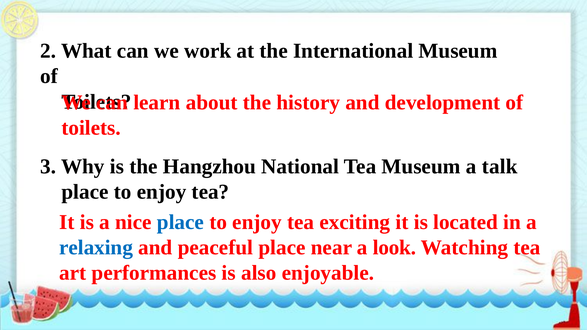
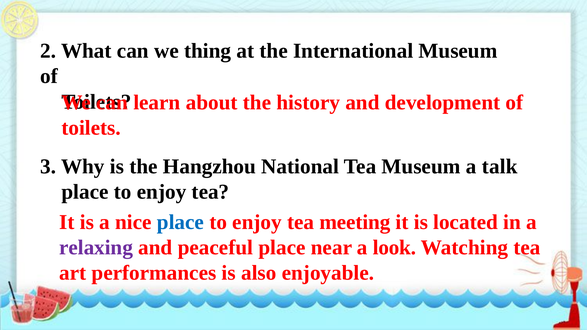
work: work -> thing
exciting: exciting -> meeting
relaxing colour: blue -> purple
